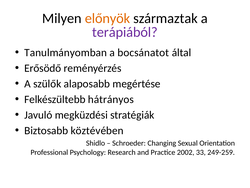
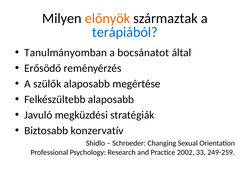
terápiából colour: purple -> blue
Felkészültebb hátrányos: hátrányos -> alaposabb
köztévében: köztévében -> konzervatív
